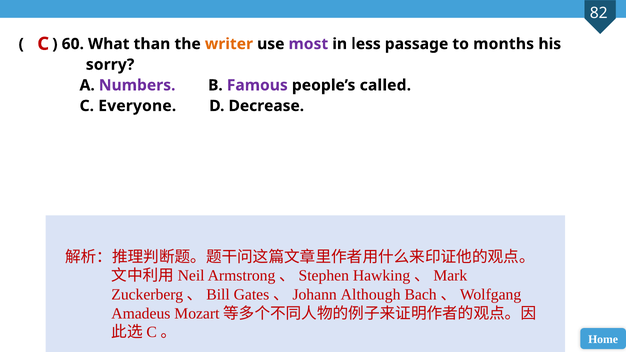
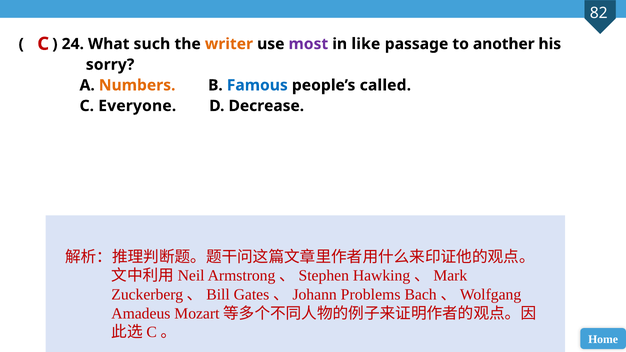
60: 60 -> 24
than: than -> such
less: less -> like
months: months -> another
Numbers colour: purple -> orange
Famous colour: purple -> blue
Although: Although -> Problems
